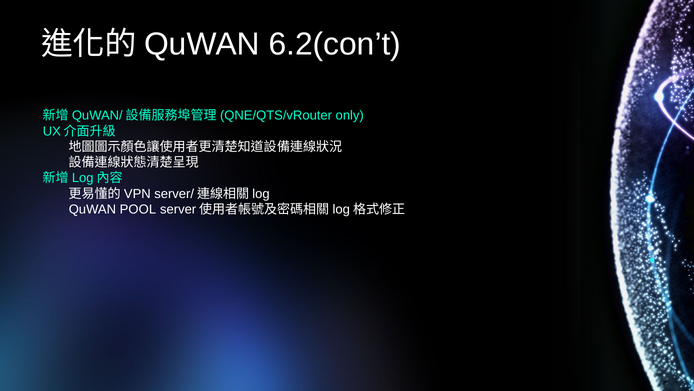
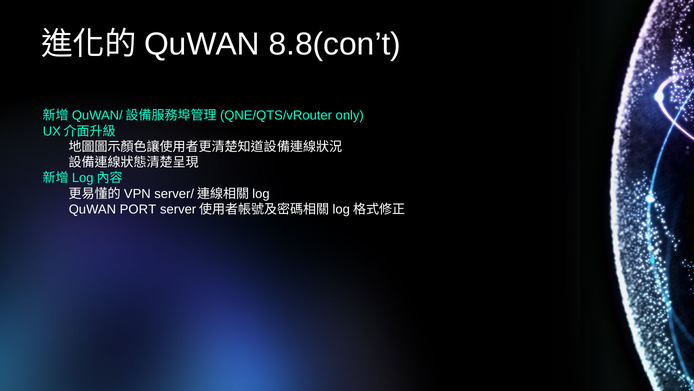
6.2(con’t: 6.2(con’t -> 8.8(con’t
POOL: POOL -> PORT
